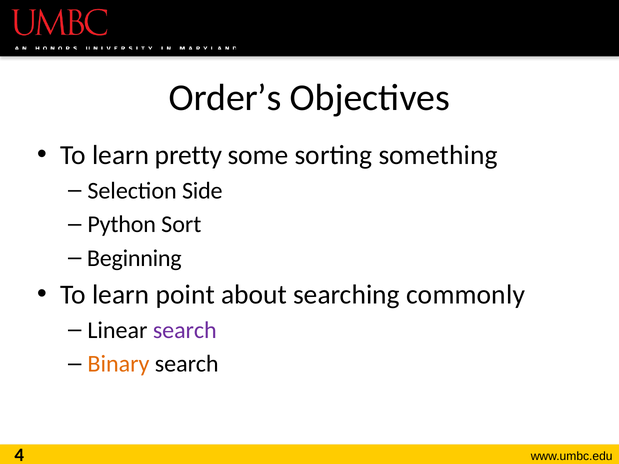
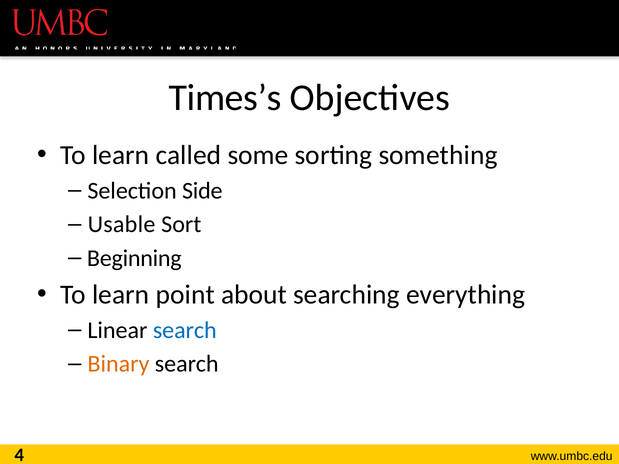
Order’s: Order’s -> Times’s
pretty: pretty -> called
Python: Python -> Usable
commonly: commonly -> everything
search at (185, 331) colour: purple -> blue
